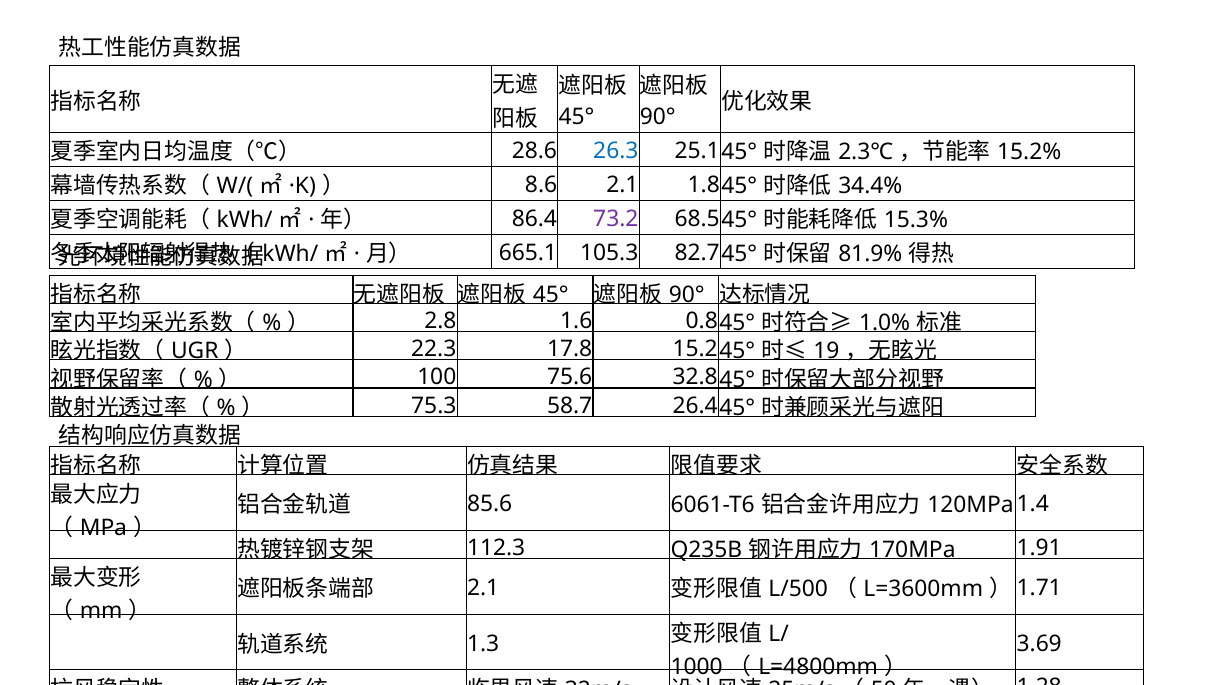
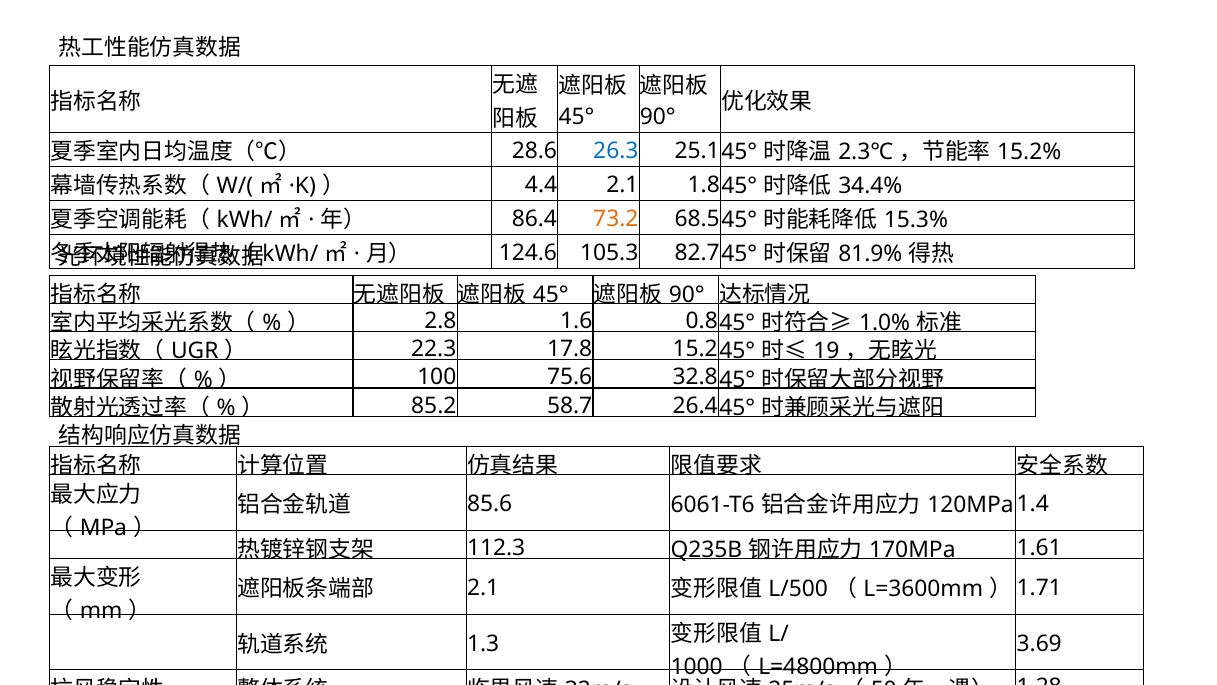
8.6: 8.6 -> 4.4
73.2 colour: purple -> orange
665.1: 665.1 -> 124.6
75.3: 75.3 -> 85.2
1.91: 1.91 -> 1.61
